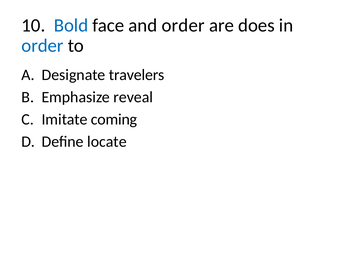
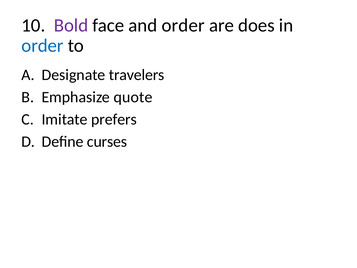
Bold colour: blue -> purple
reveal: reveal -> quote
coming: coming -> prefers
locate: locate -> curses
